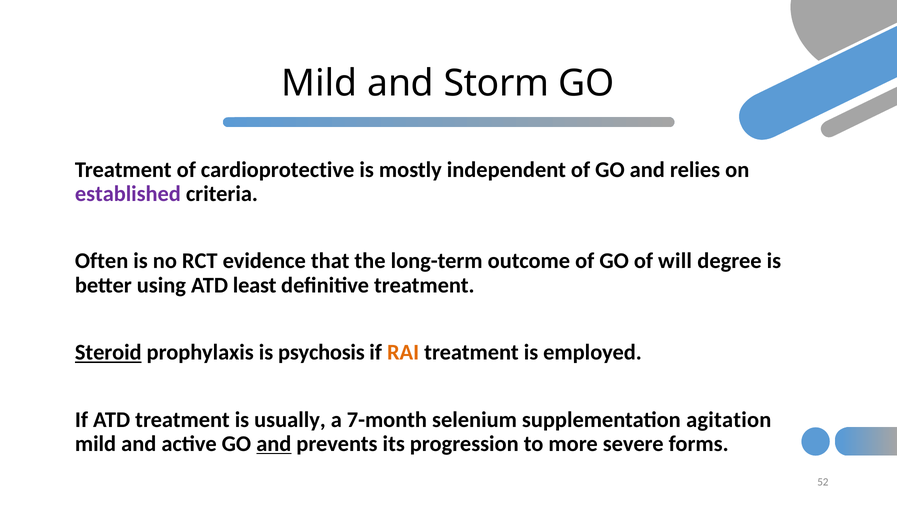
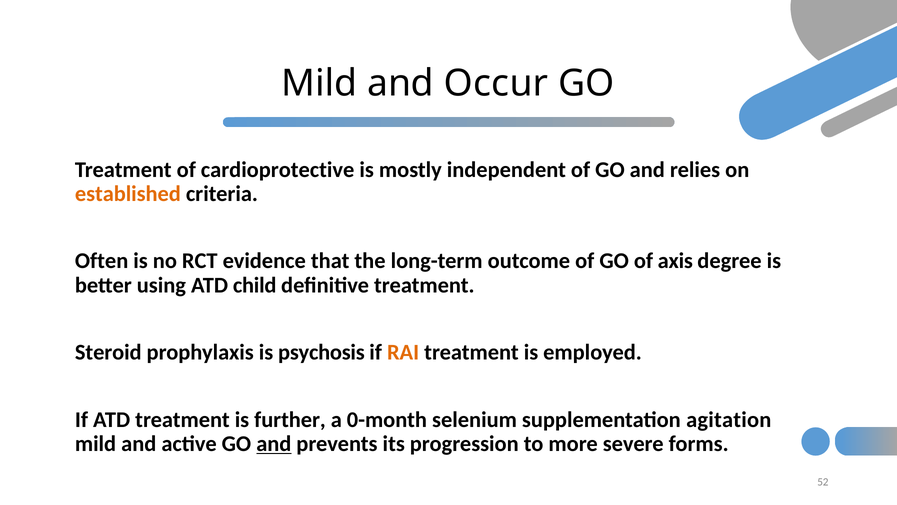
Storm: Storm -> Occur
established colour: purple -> orange
will: will -> axis
least: least -> child
Steroid underline: present -> none
usually: usually -> further
7-month: 7-month -> 0-month
